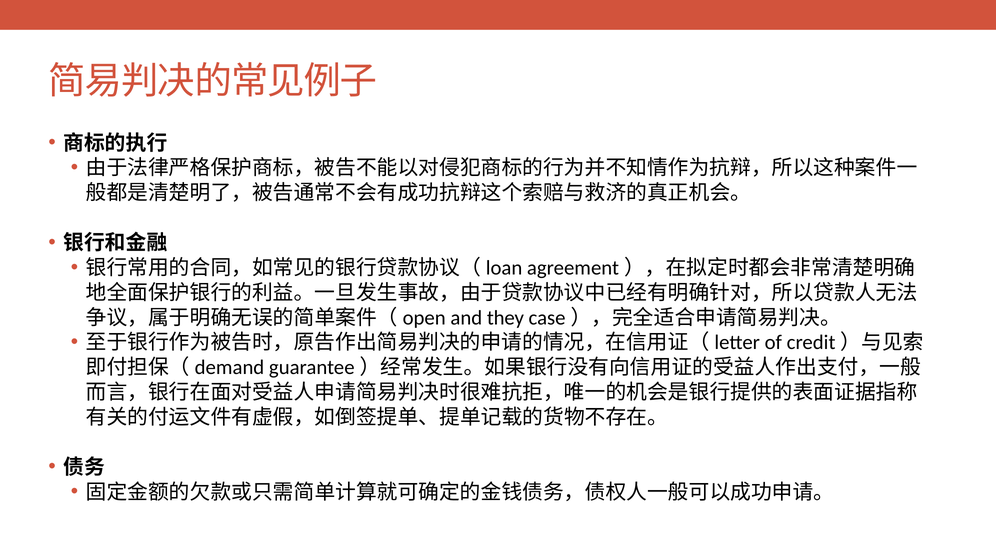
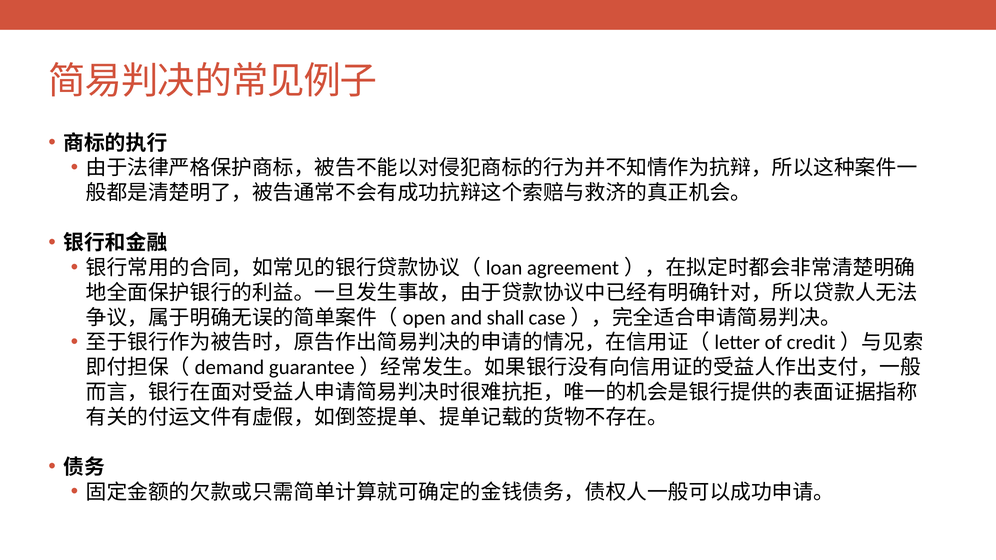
they: they -> shall
